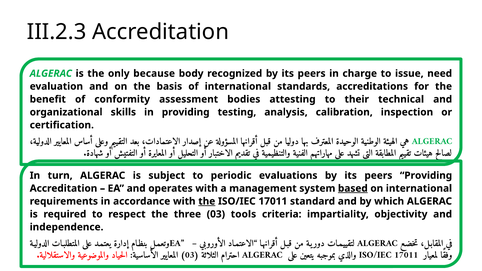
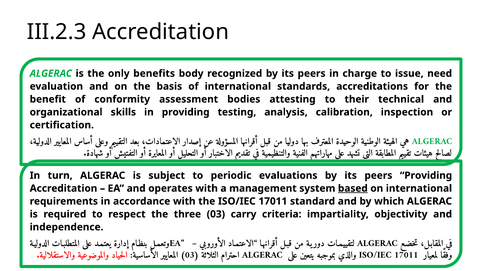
because: because -> benefits
the at (207, 201) underline: present -> none
tools: tools -> carry
